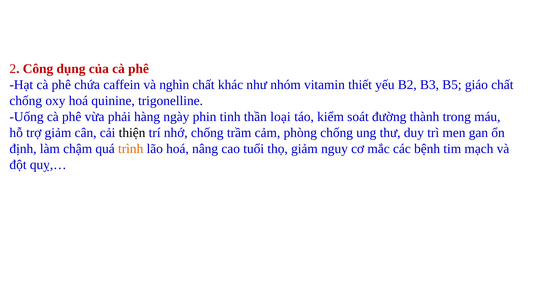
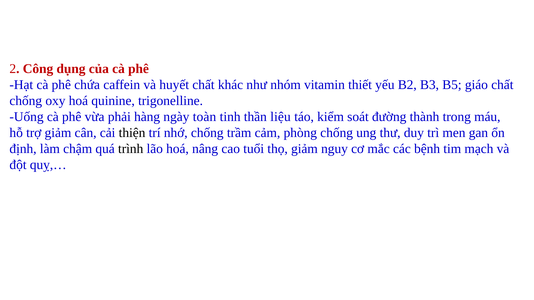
nghìn: nghìn -> huyết
phin: phin -> toàn
loại: loại -> liệu
trình colour: orange -> black
